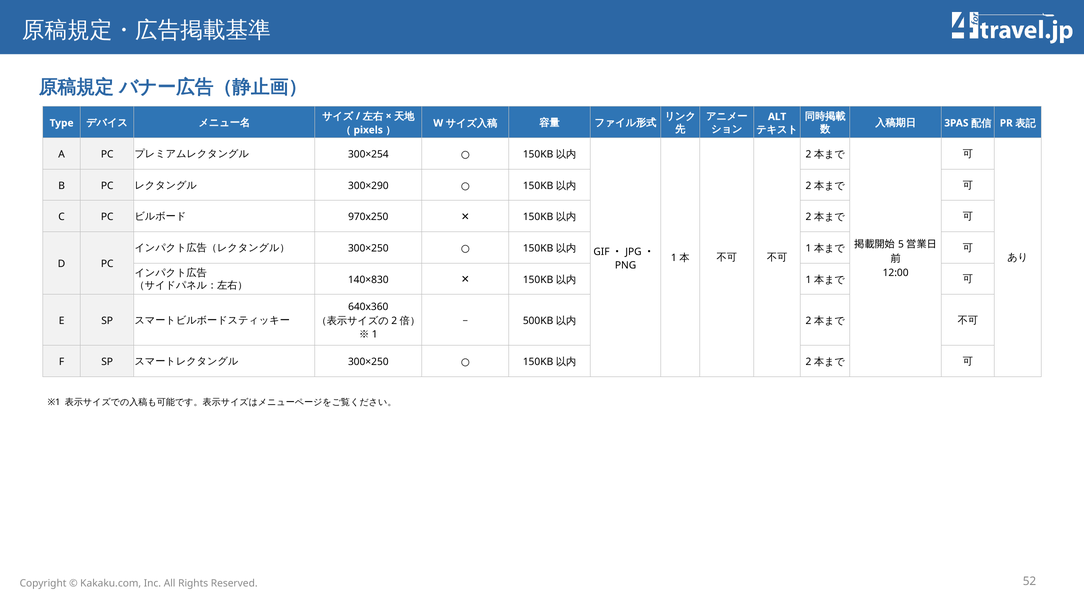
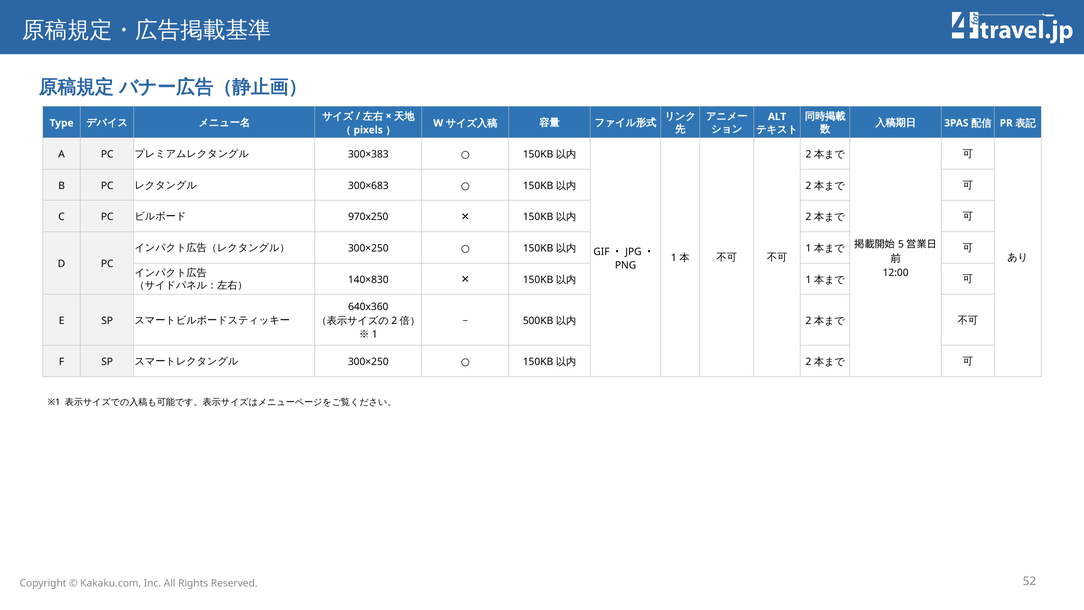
300×254: 300×254 -> 300×383
300×290: 300×290 -> 300×683
